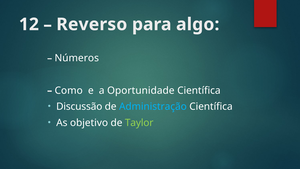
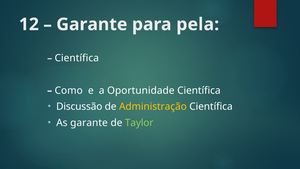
Reverso at (92, 24): Reverso -> Garante
algo: algo -> pela
Números at (77, 58): Números -> Científica
Administração colour: light blue -> yellow
As objetivo: objetivo -> garante
